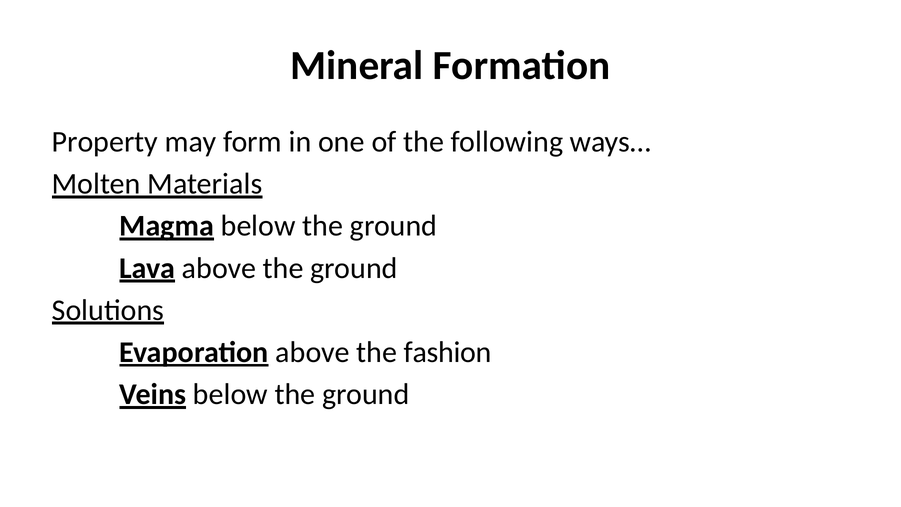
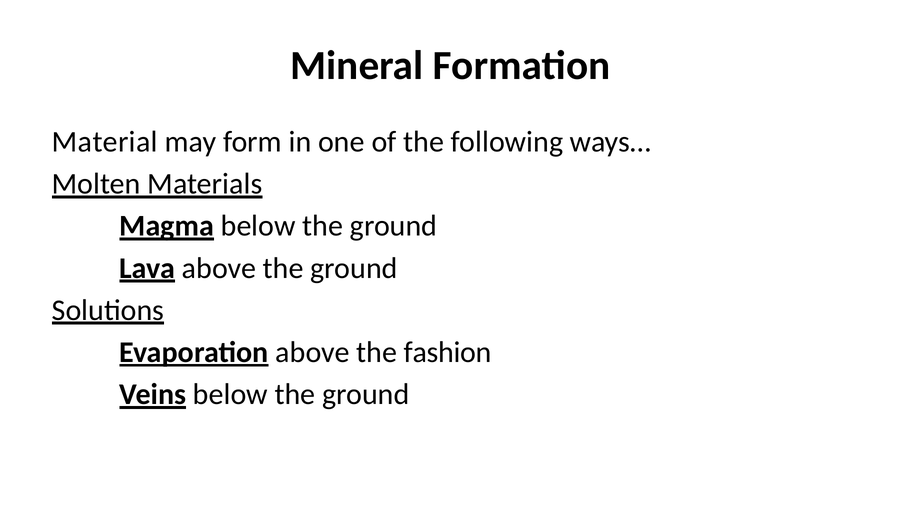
Property: Property -> Material
